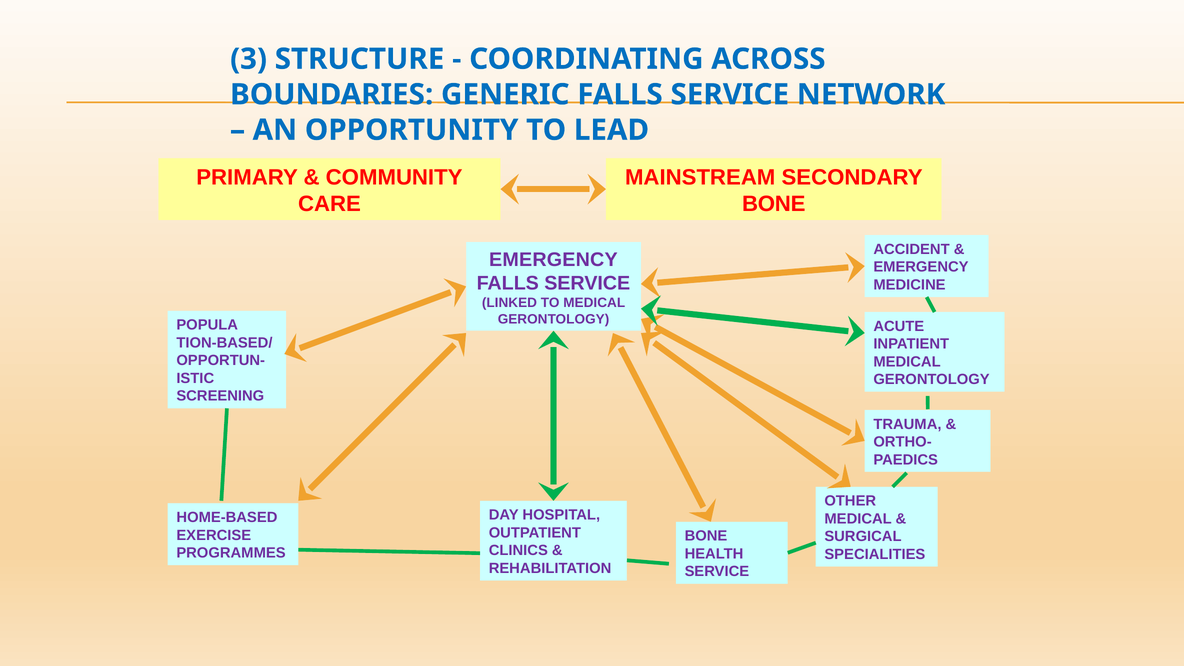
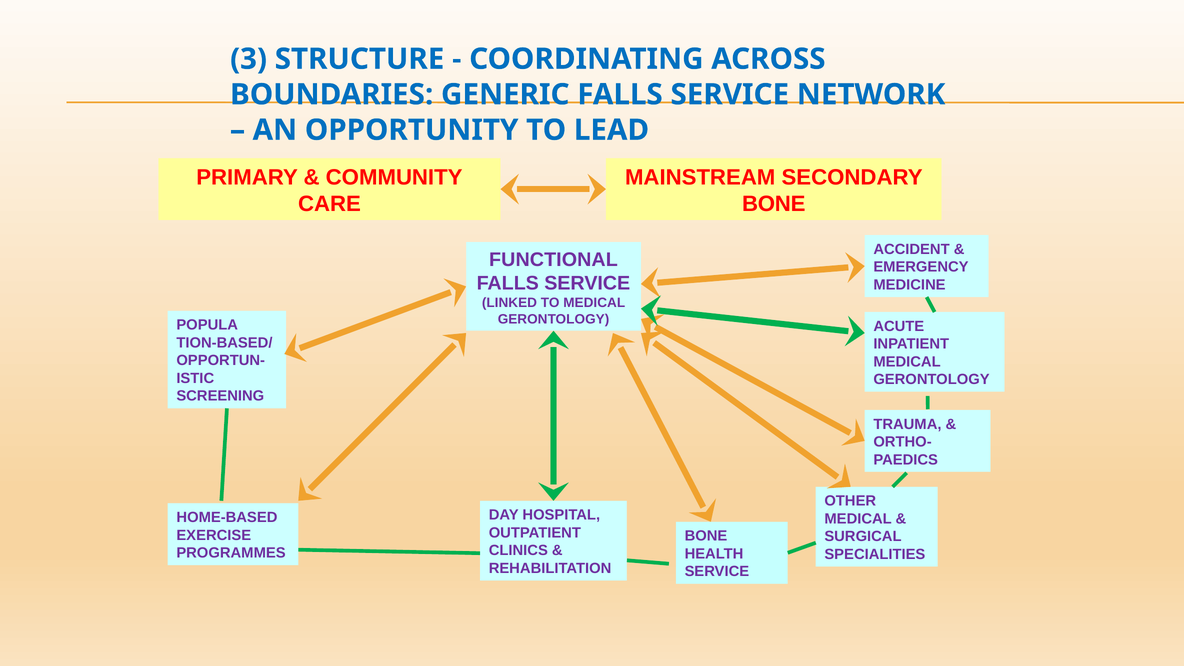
EMERGENCY at (553, 260): EMERGENCY -> FUNCTIONAL
